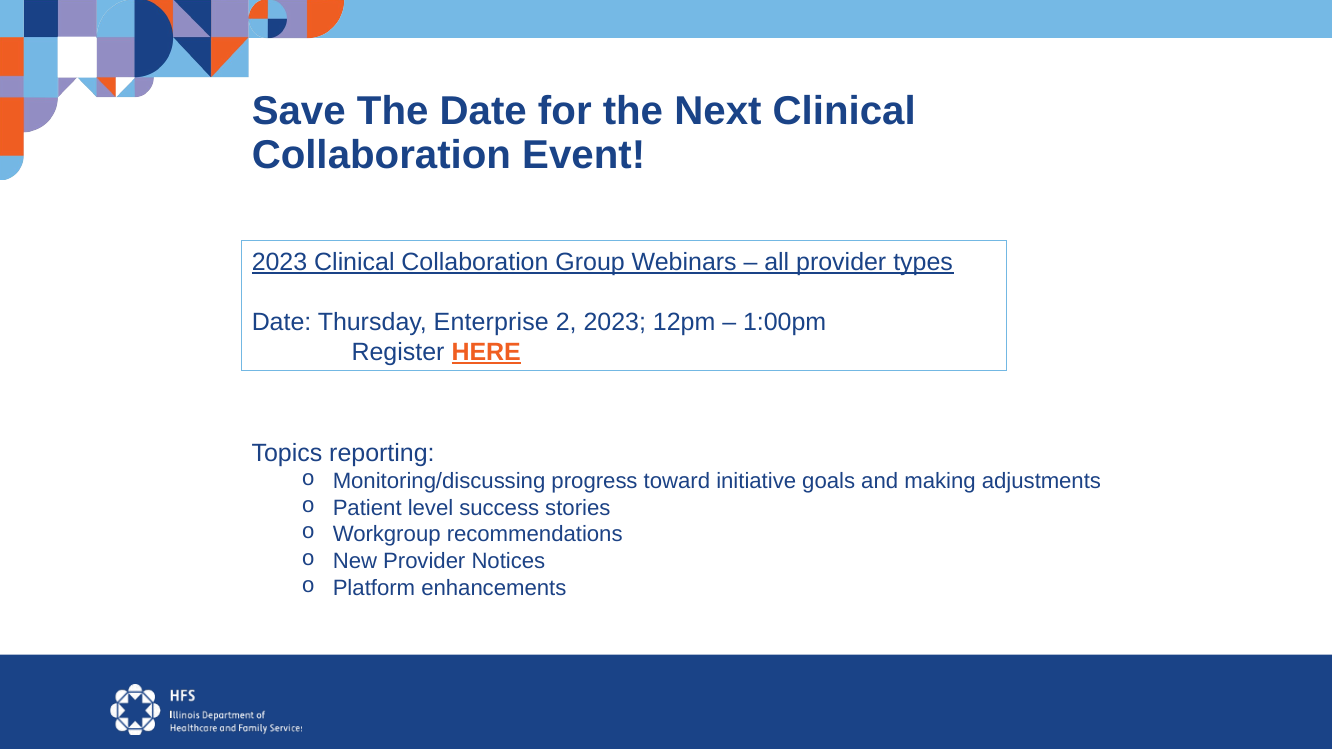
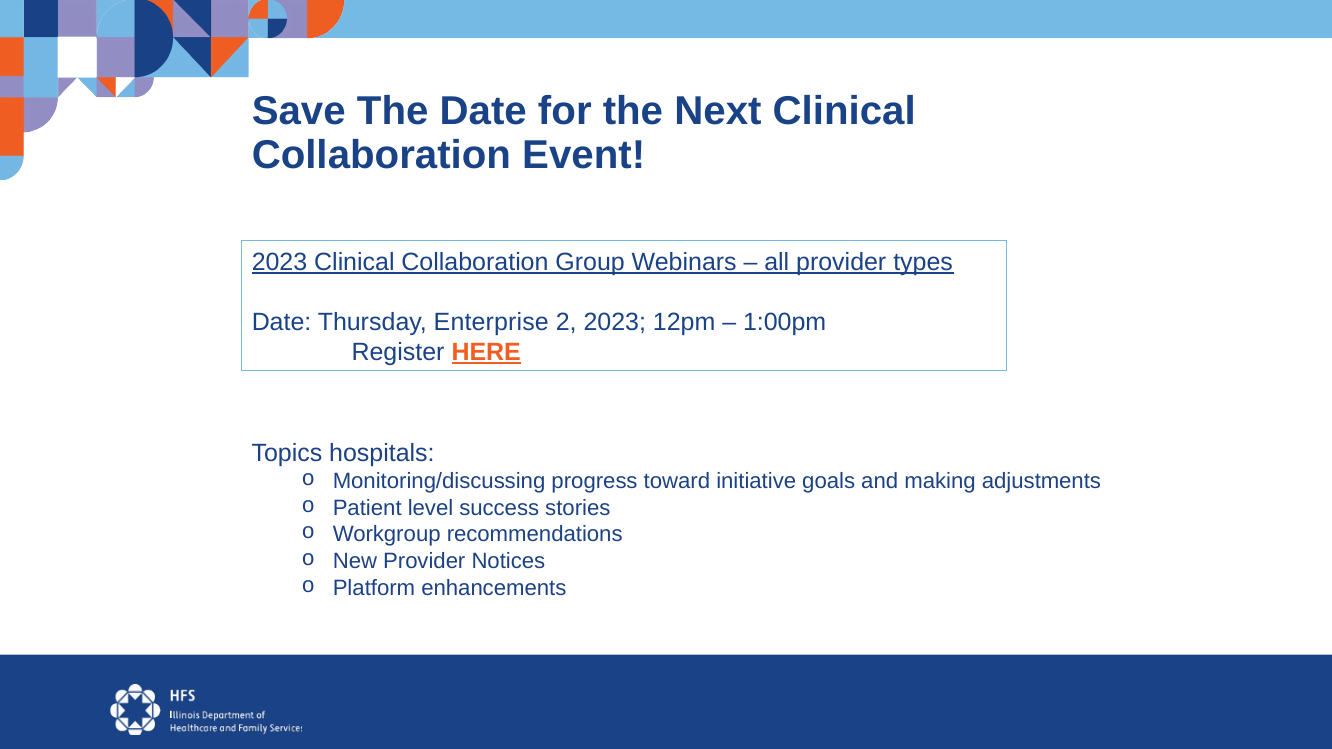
reporting: reporting -> hospitals
